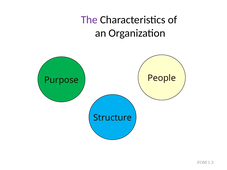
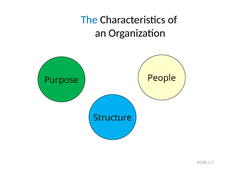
The colour: purple -> blue
